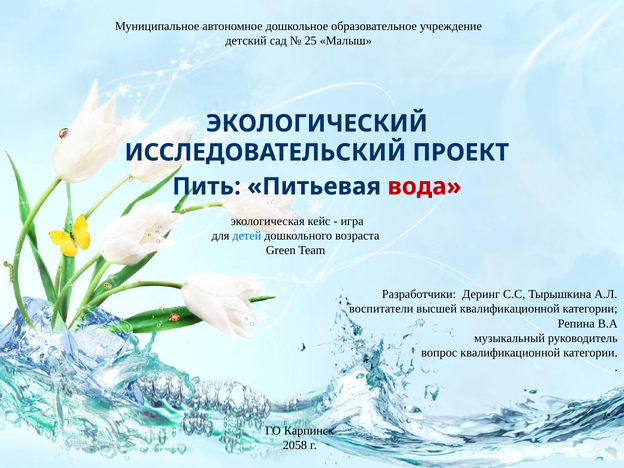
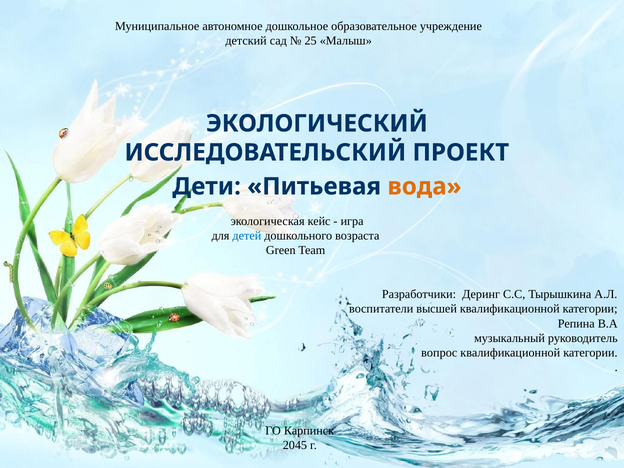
Пить: Пить -> Дети
вода colour: red -> orange
2058: 2058 -> 2045
